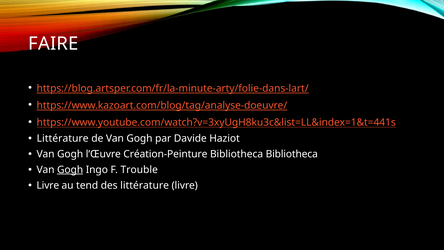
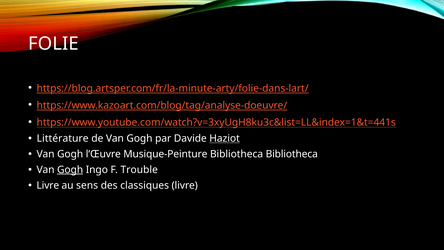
FAIRE: FAIRE -> FOLIE
Haziot underline: none -> present
Création-Peinture: Création-Peinture -> Musique-Peinture
tend: tend -> sens
des littérature: littérature -> classiques
